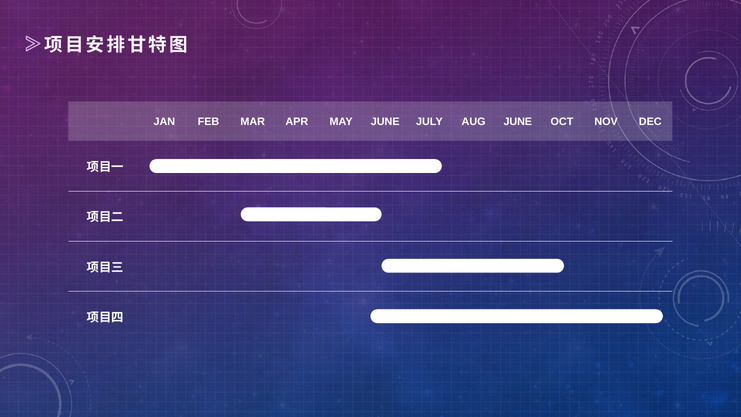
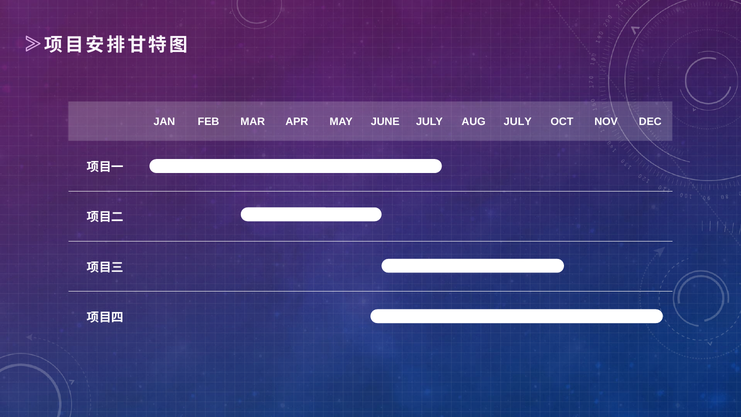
AUG JUNE: JUNE -> JULY
